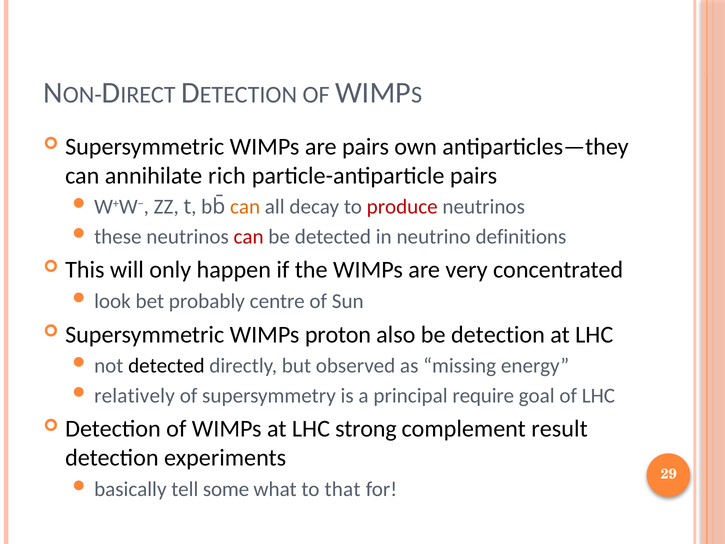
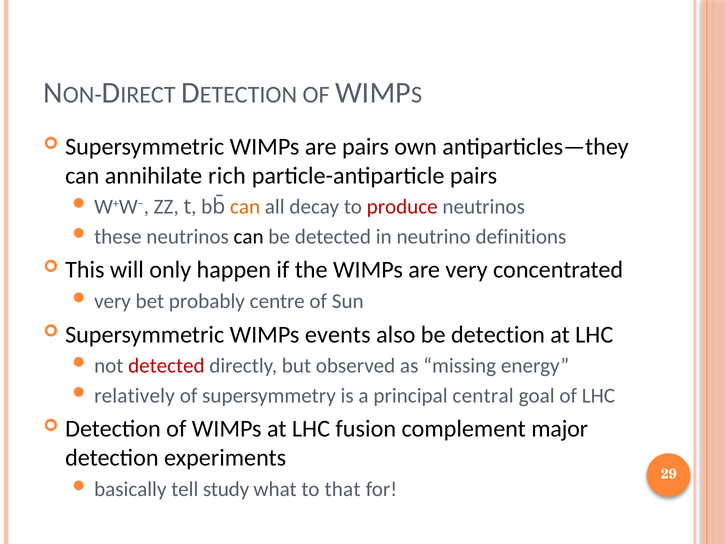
can at (249, 236) colour: red -> black
look at (112, 301): look -> very
proton: proton -> events
detected at (166, 366) colour: black -> red
require: require -> central
strong: strong -> fusion
result: result -> major
some: some -> study
